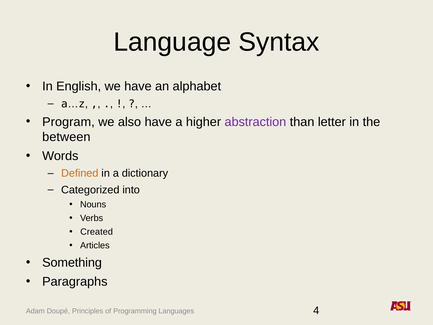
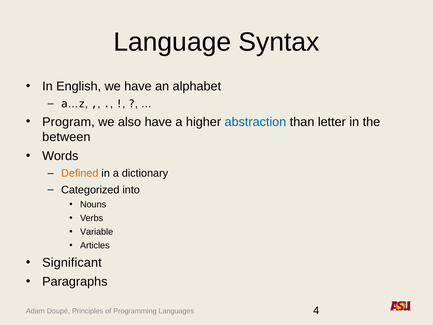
abstraction colour: purple -> blue
Created: Created -> Variable
Something: Something -> Significant
